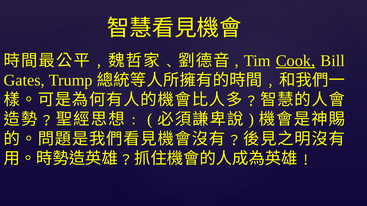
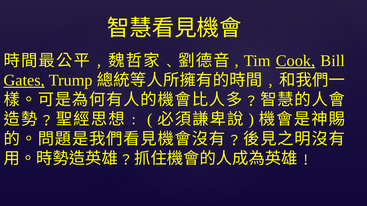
Gates underline: none -> present
